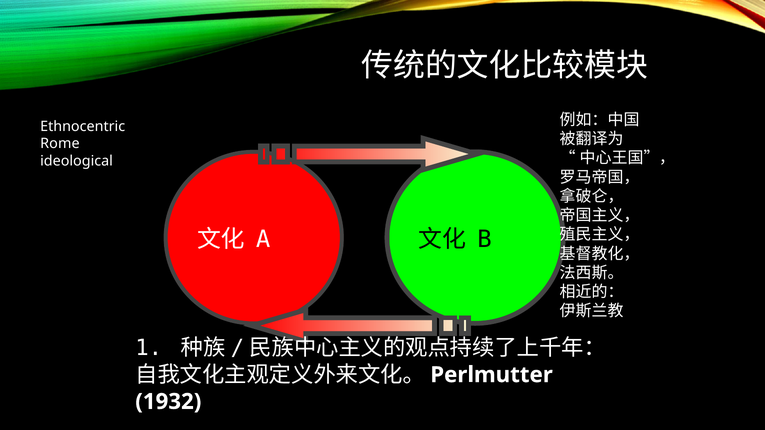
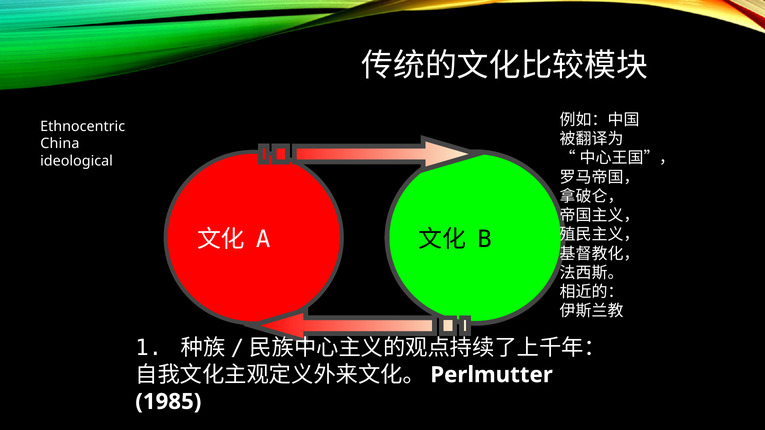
Rome: Rome -> China
1932: 1932 -> 1985
